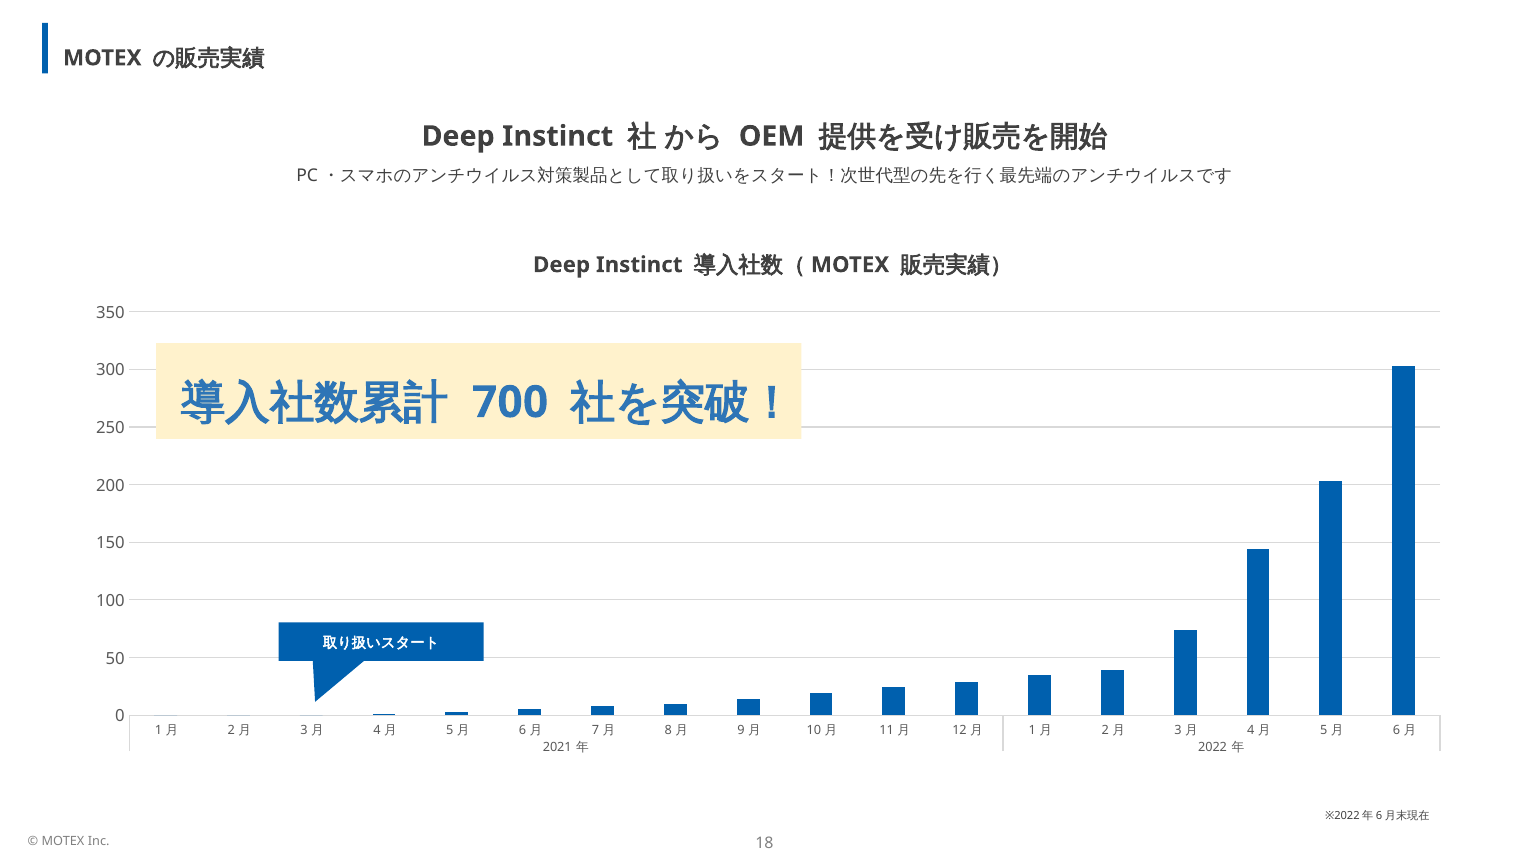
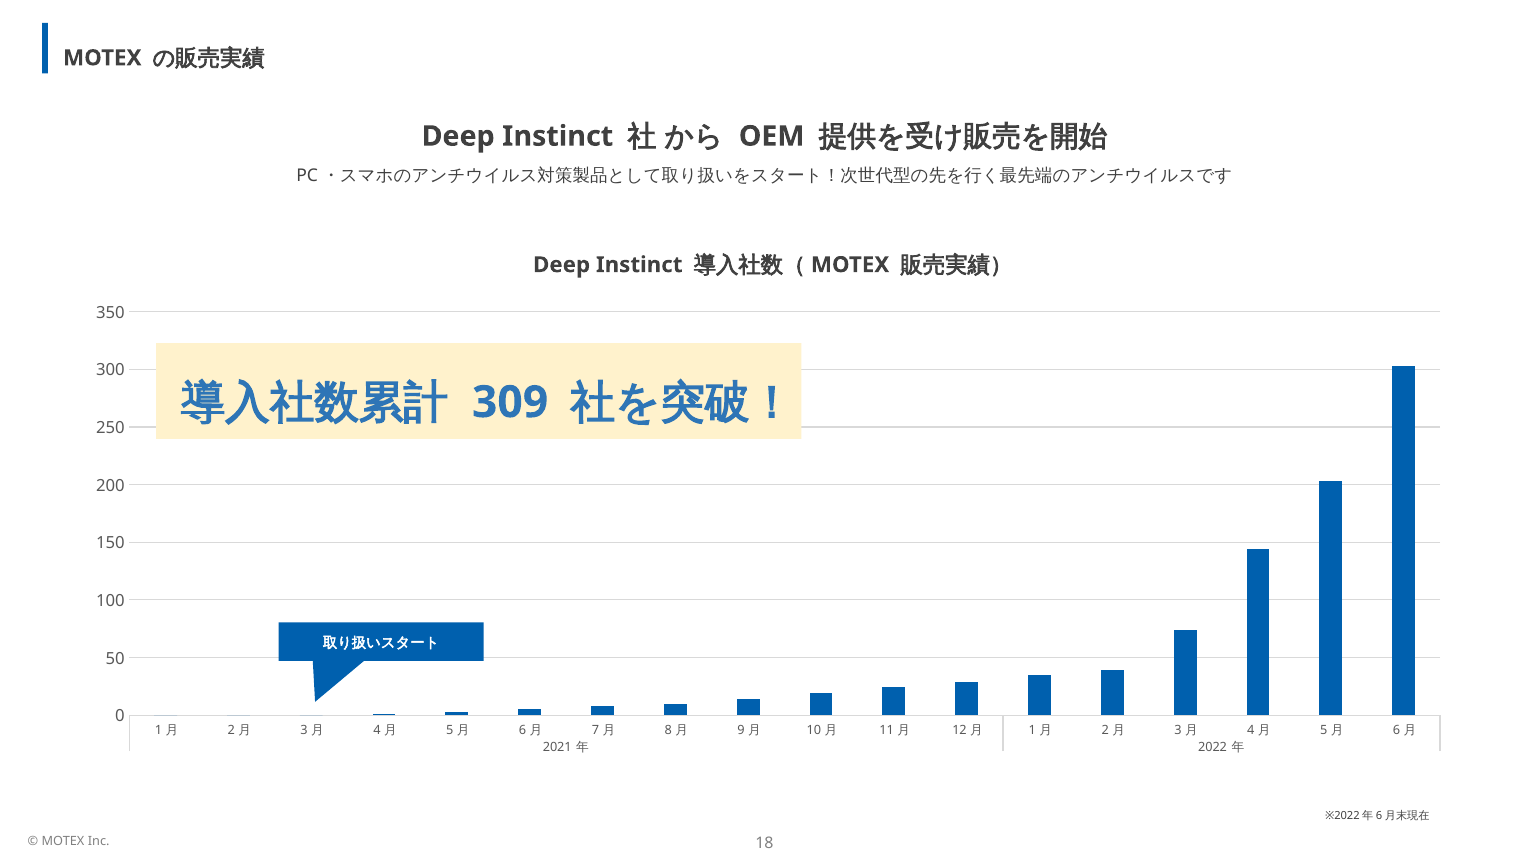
700: 700 -> 309
